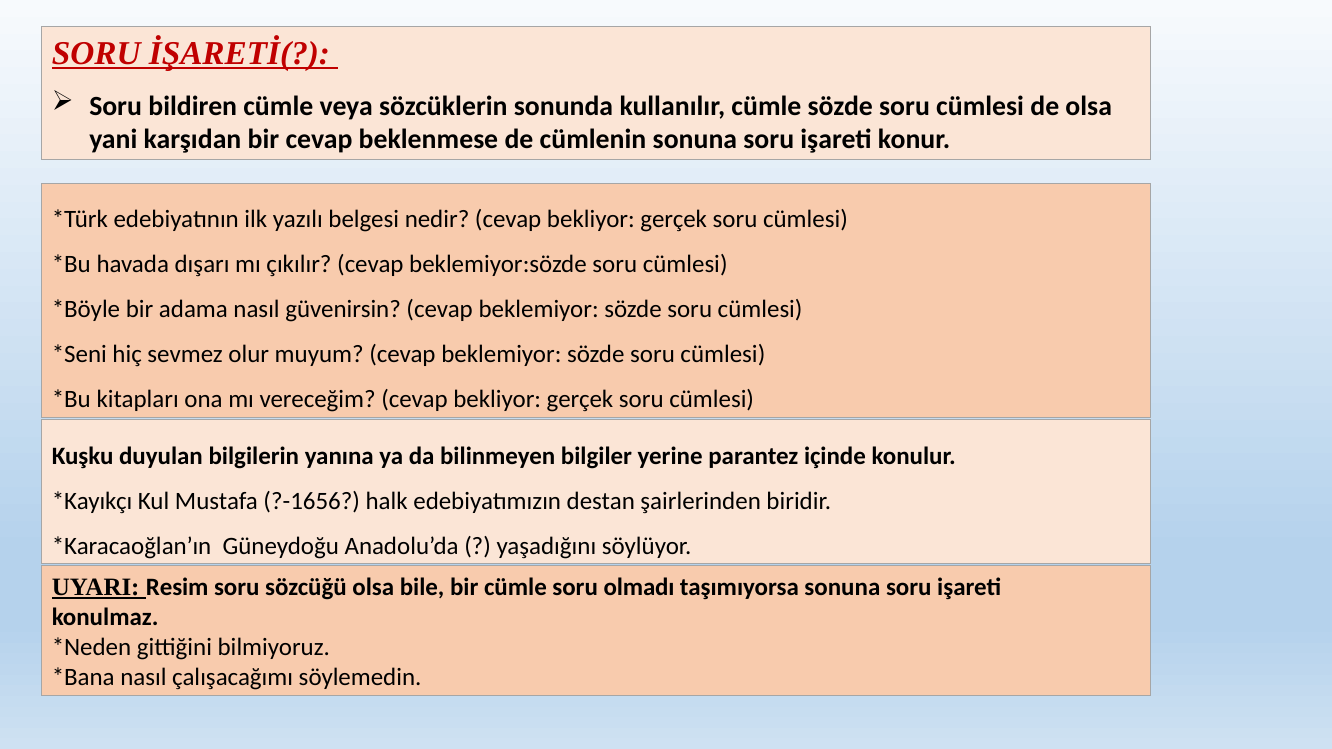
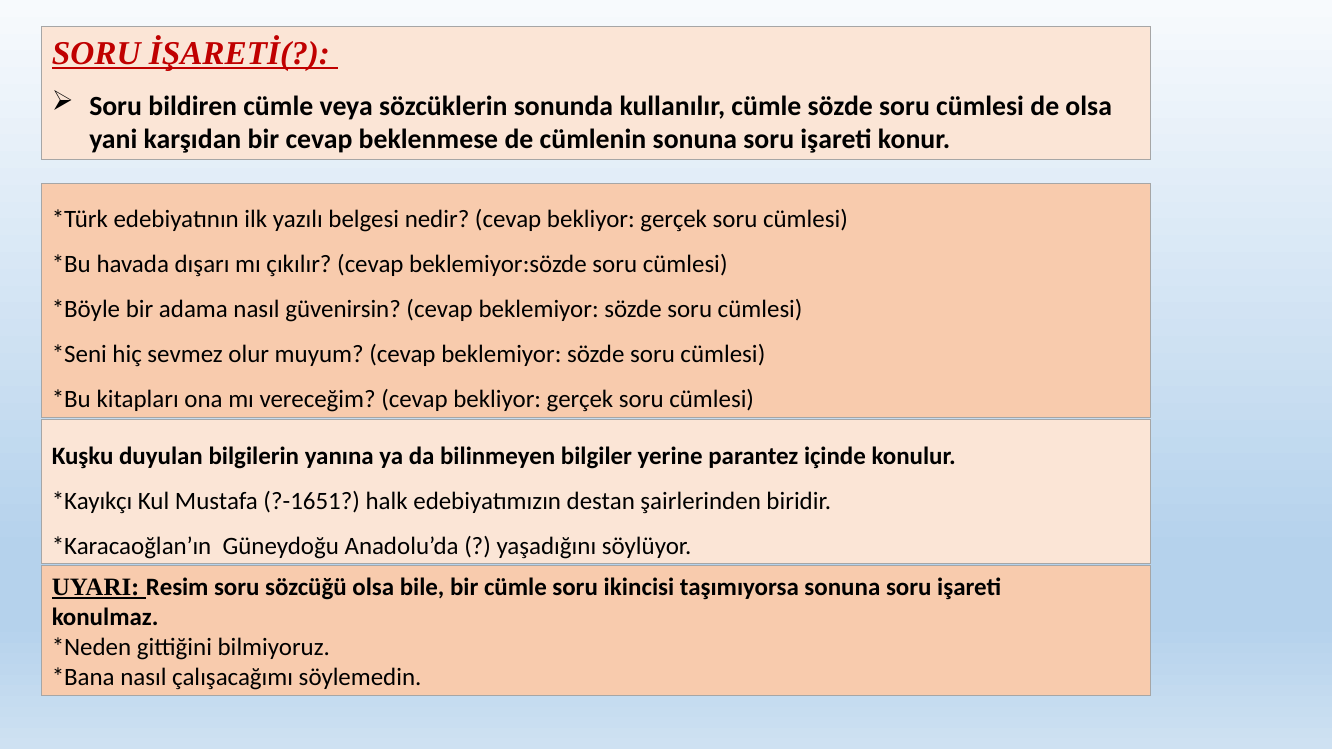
?-1656: ?-1656 -> ?-1651
olmadı: olmadı -> ikincisi
